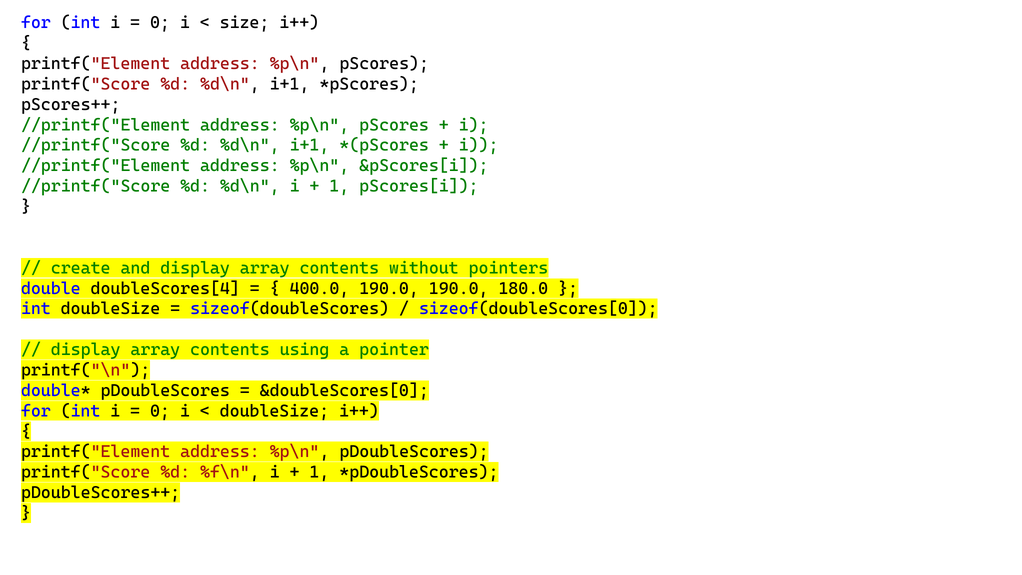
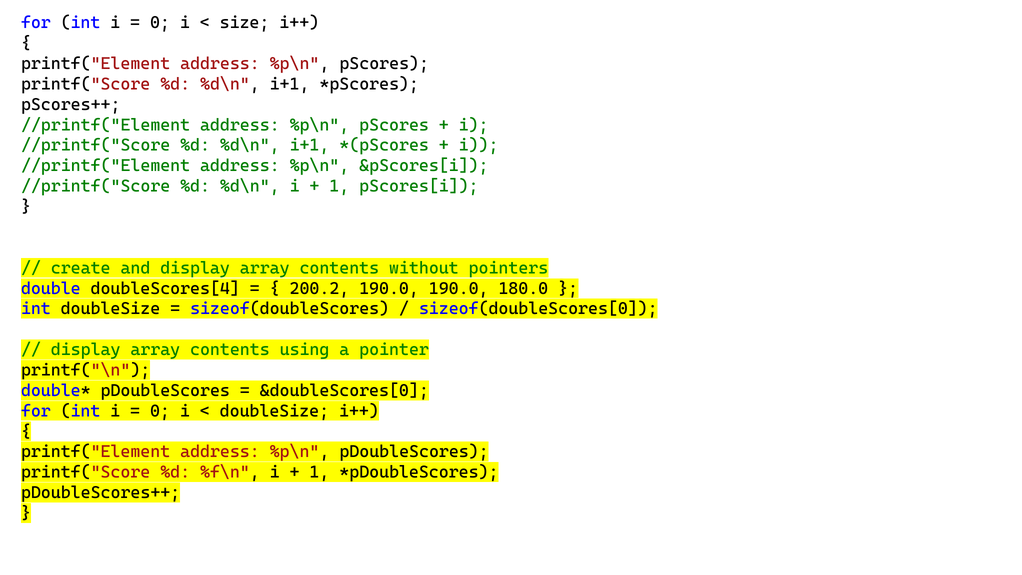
400.0: 400.0 -> 200.2
